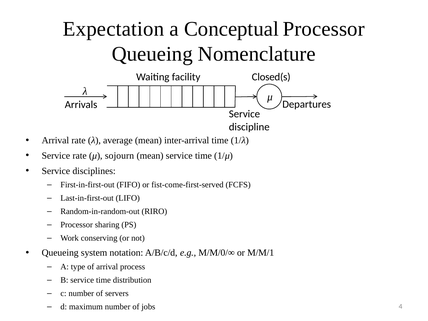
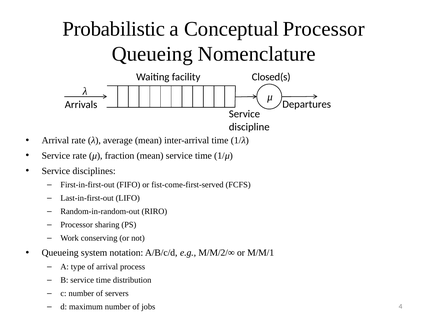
Expectation: Expectation -> Probabilistic
sojourn: sojourn -> fraction
M/M/0/∞: M/M/0/∞ -> M/M/2/∞
